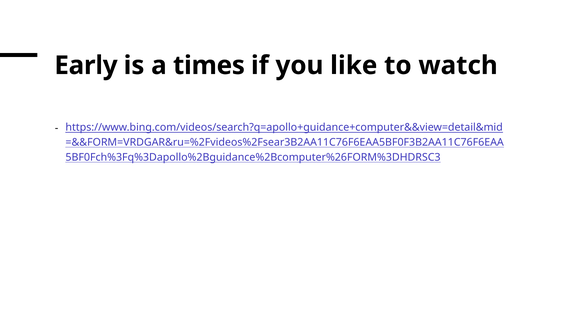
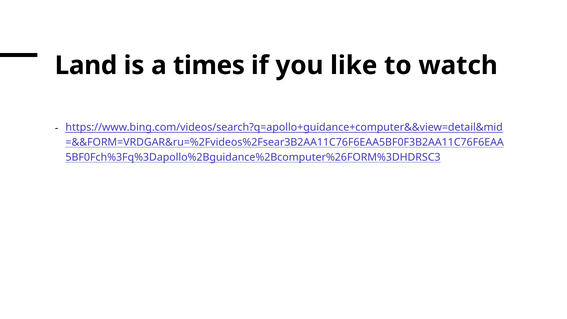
Early: Early -> Land
